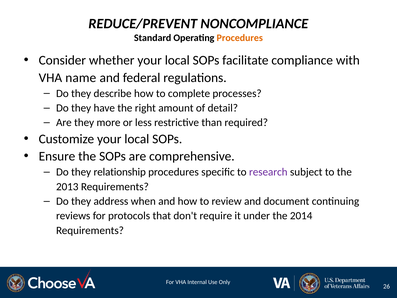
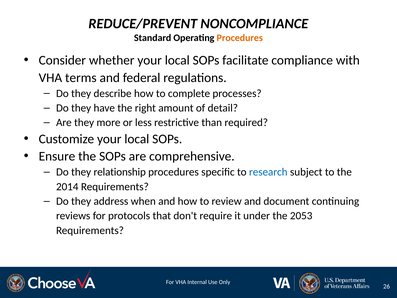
name: name -> terms
research colour: purple -> blue
2013: 2013 -> 2014
2014: 2014 -> 2053
